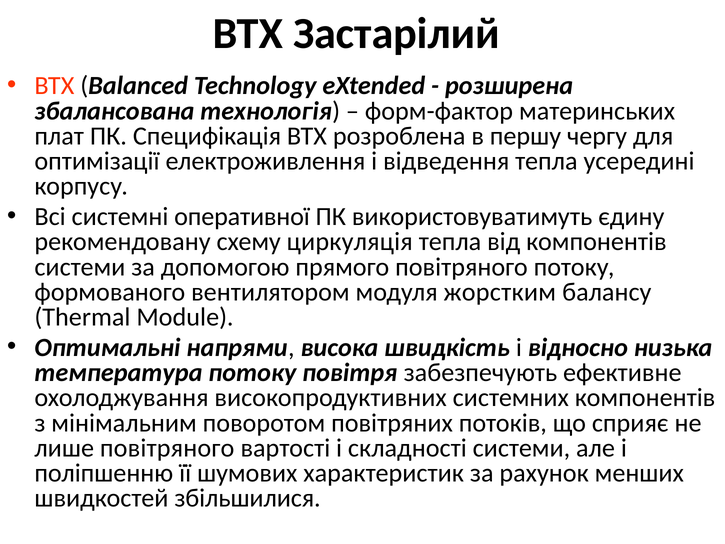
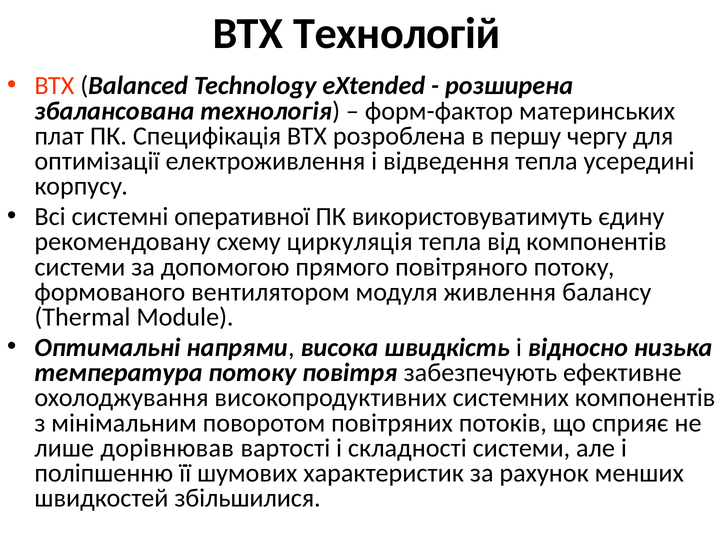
Застарілий: Застарілий -> Технологій
жорстким: жорстким -> живлення
лише повітряного: повітряного -> дорівнював
